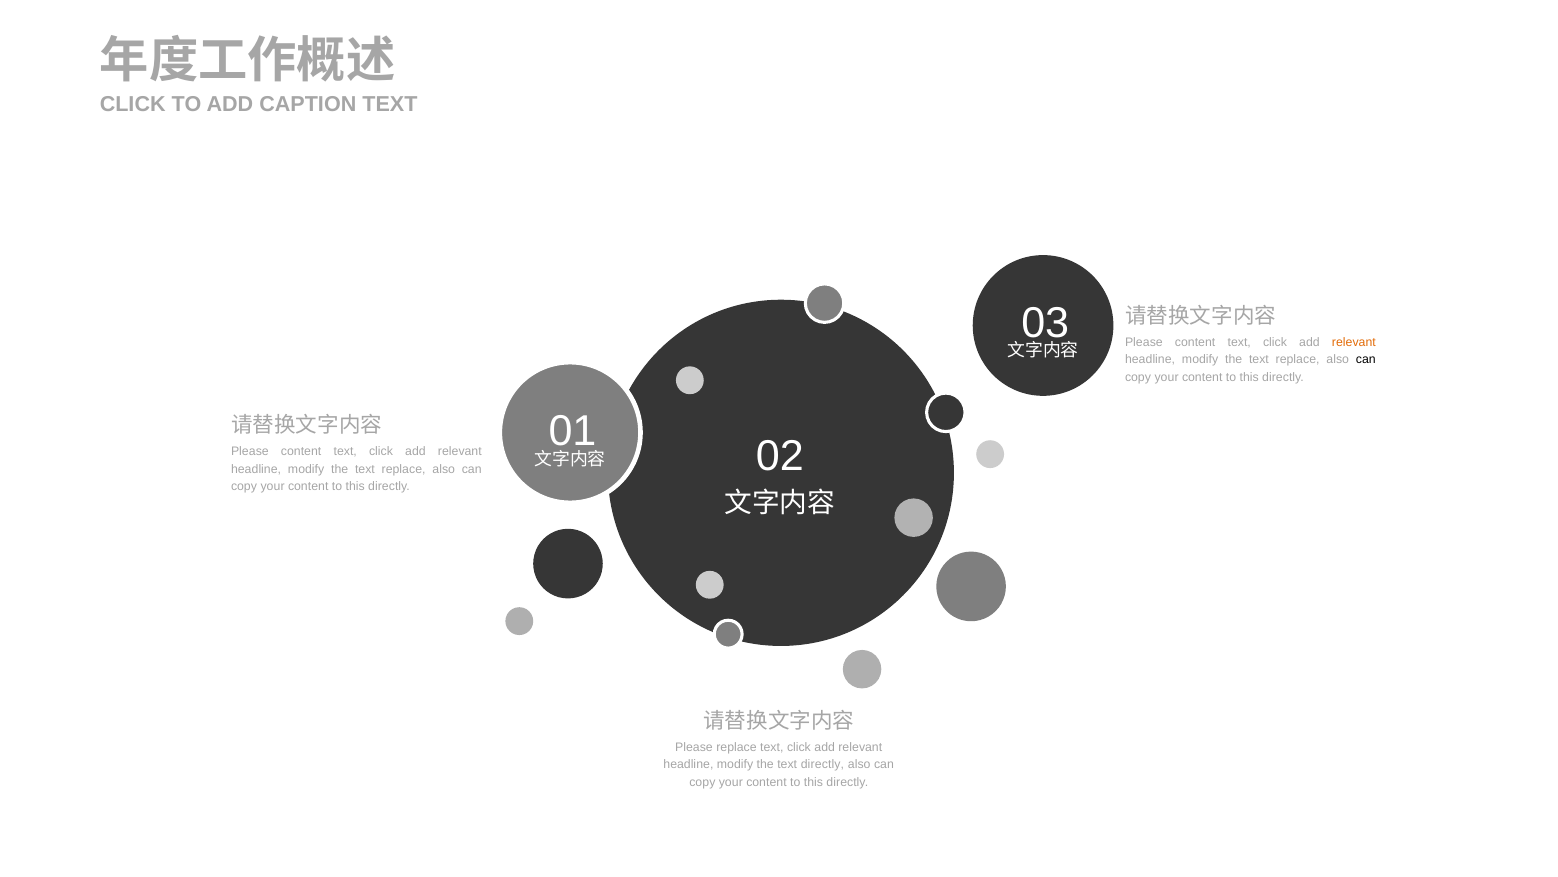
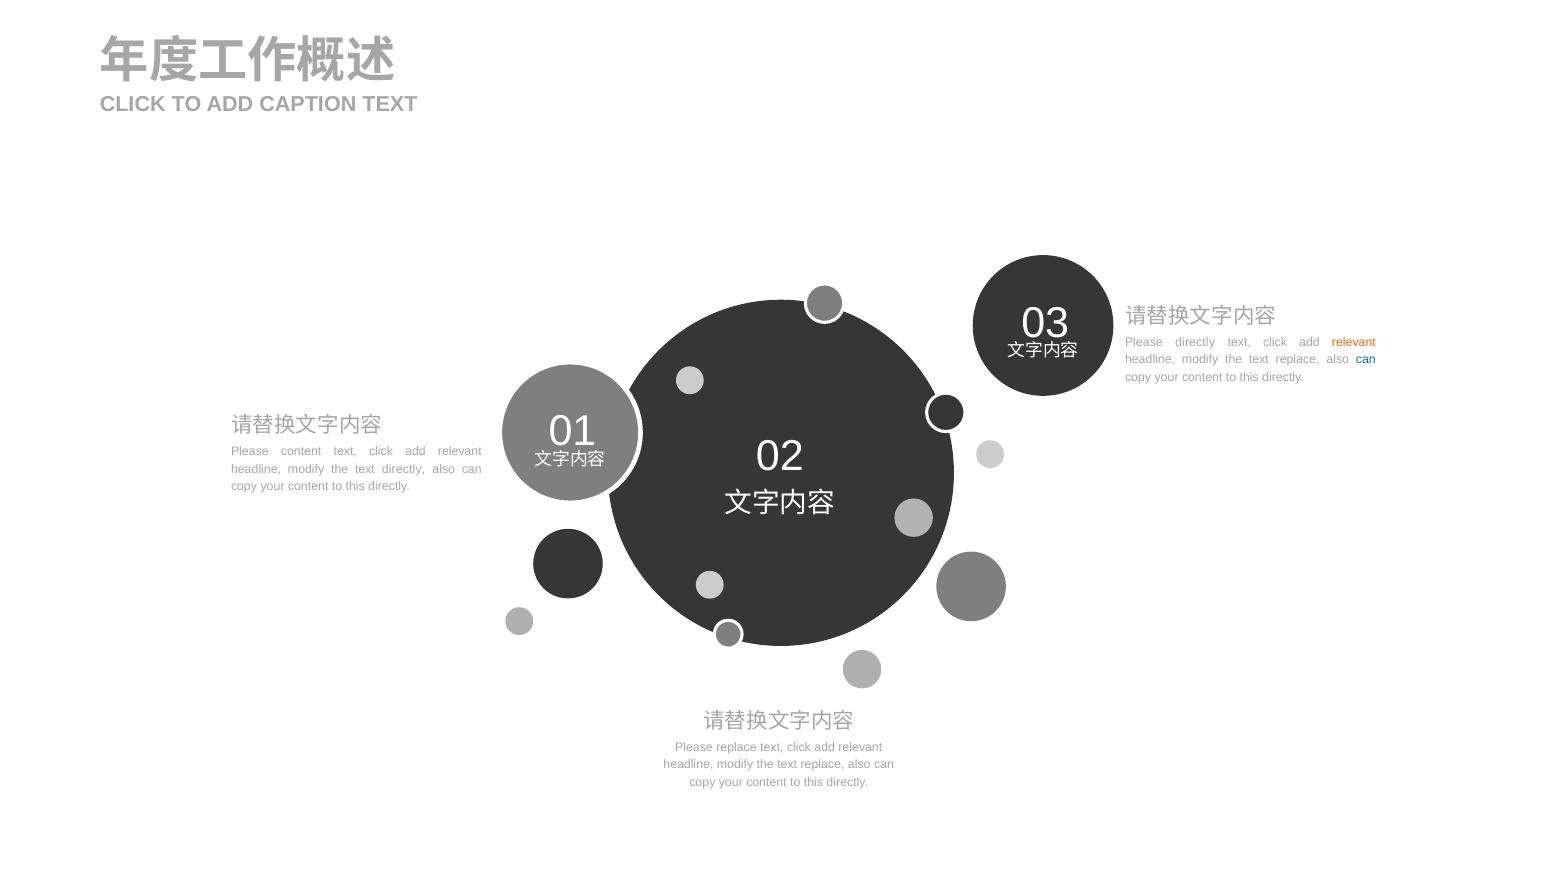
content at (1195, 342): content -> directly
can at (1366, 359) colour: black -> blue
replace at (404, 469): replace -> directly
directly at (822, 764): directly -> replace
